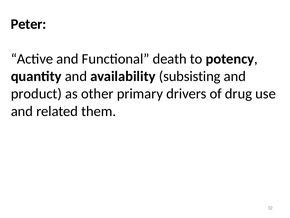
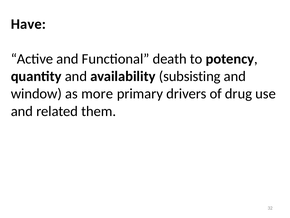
Peter: Peter -> Have
product: product -> window
other: other -> more
